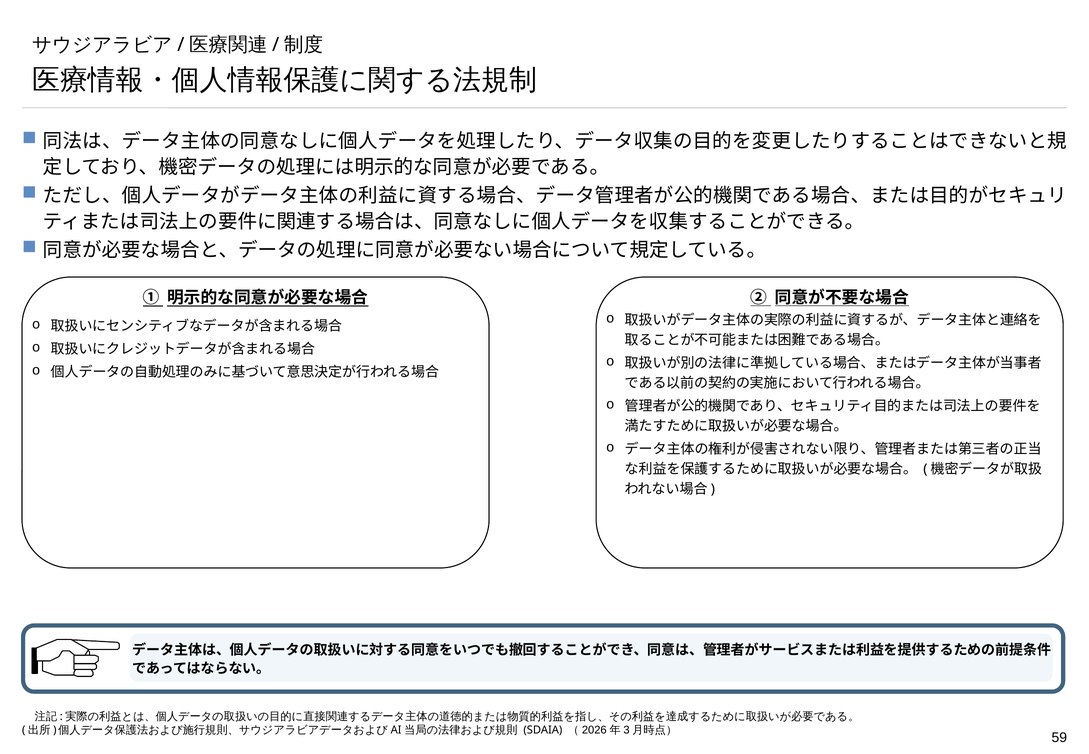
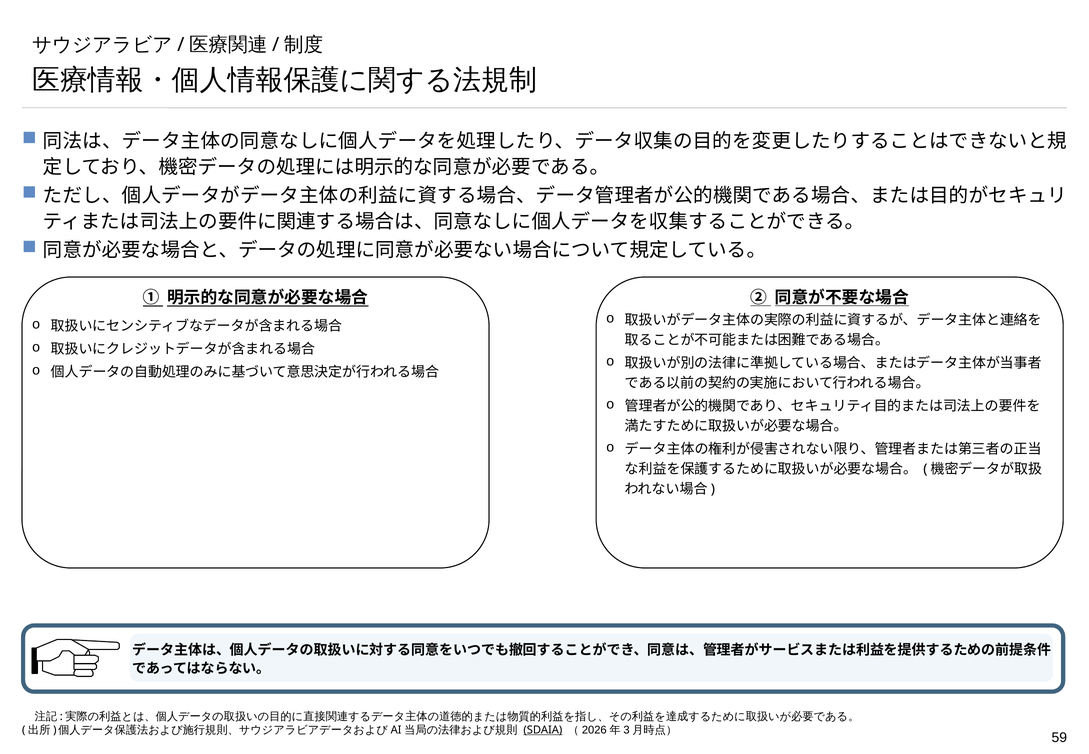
SDAIA underline: none -> present
